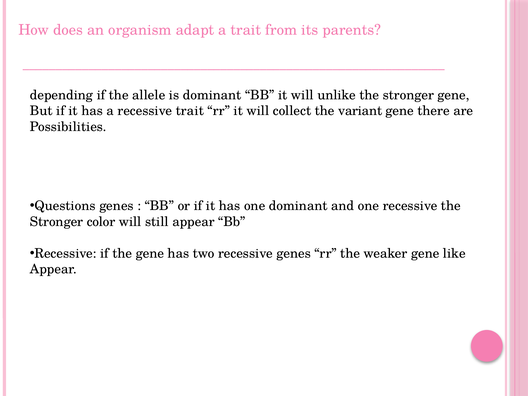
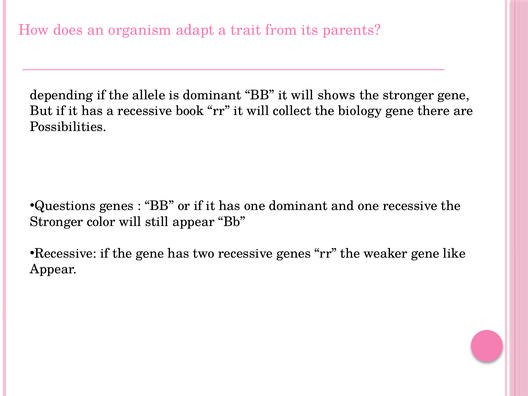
unlike: unlike -> shows
recessive trait: trait -> book
variant: variant -> biology
